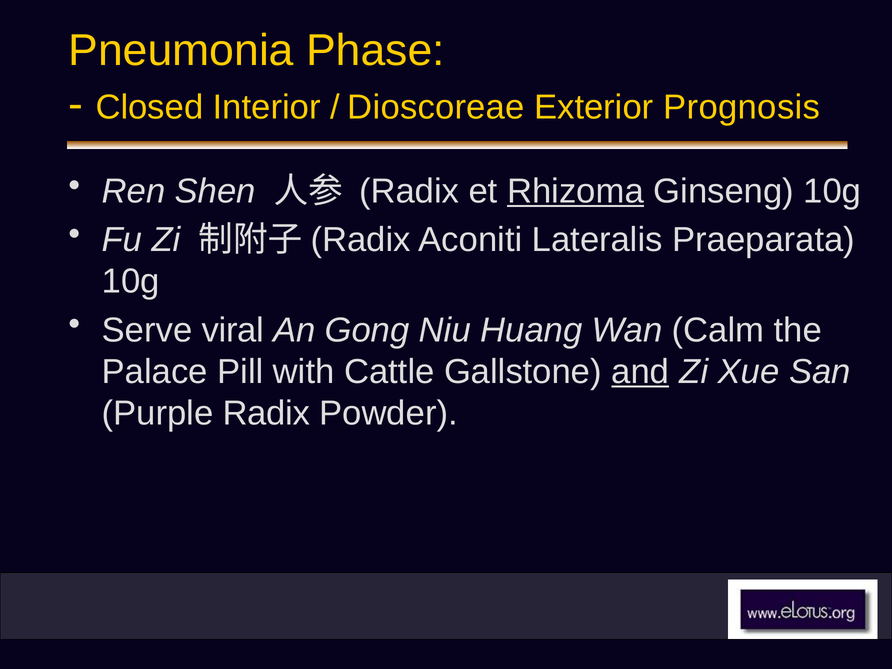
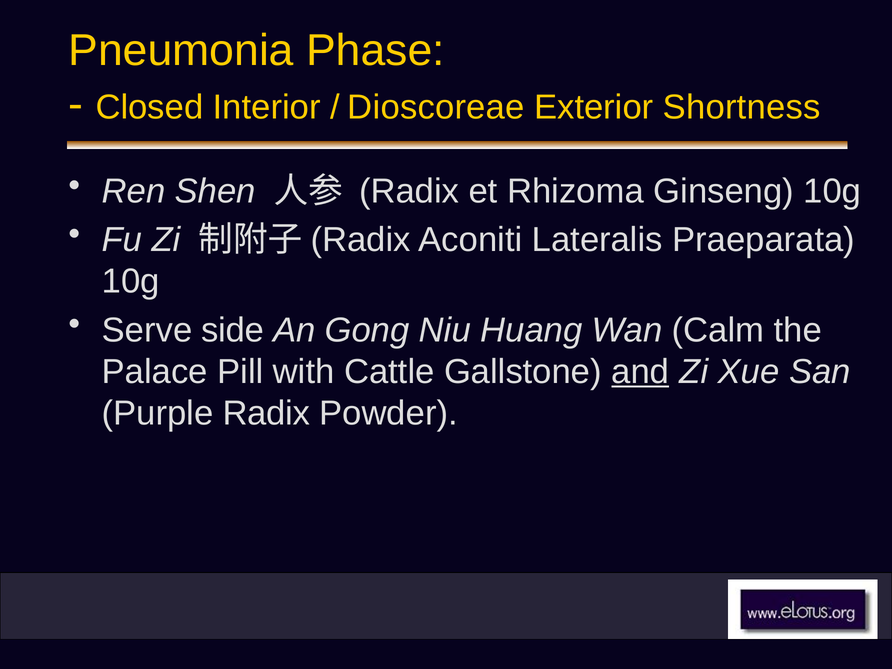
Prognosis: Prognosis -> Shortness
Rhizoma underline: present -> none
viral: viral -> side
